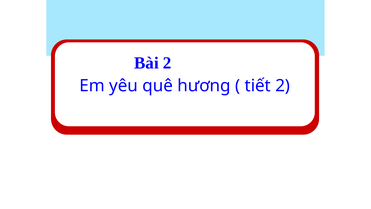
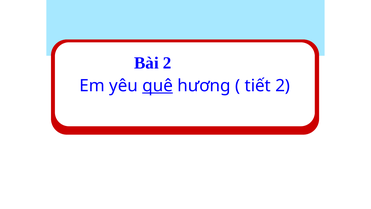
quê underline: none -> present
